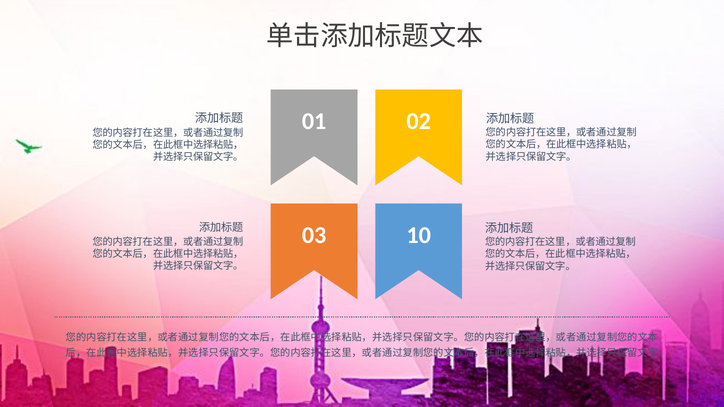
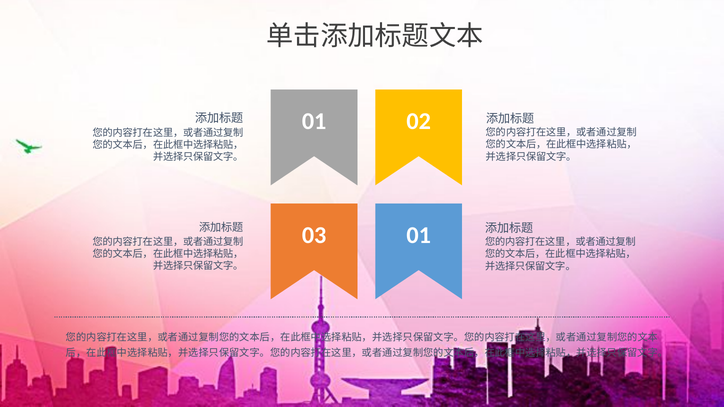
03 10: 10 -> 01
